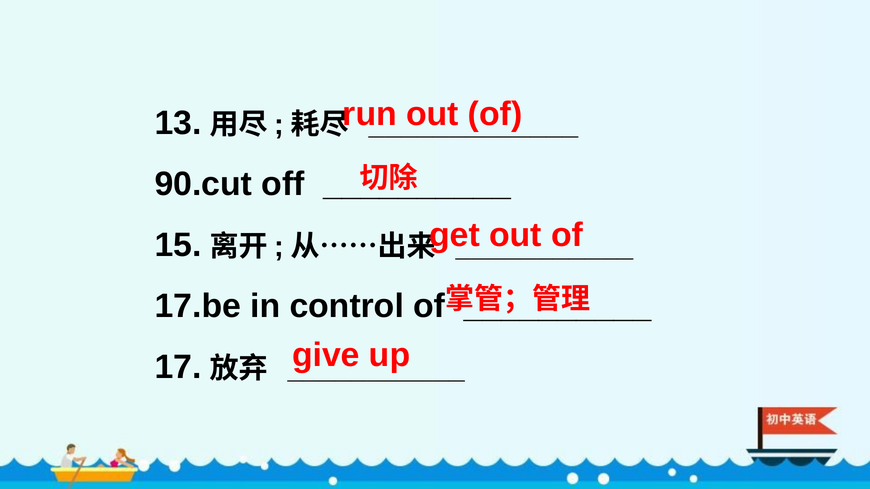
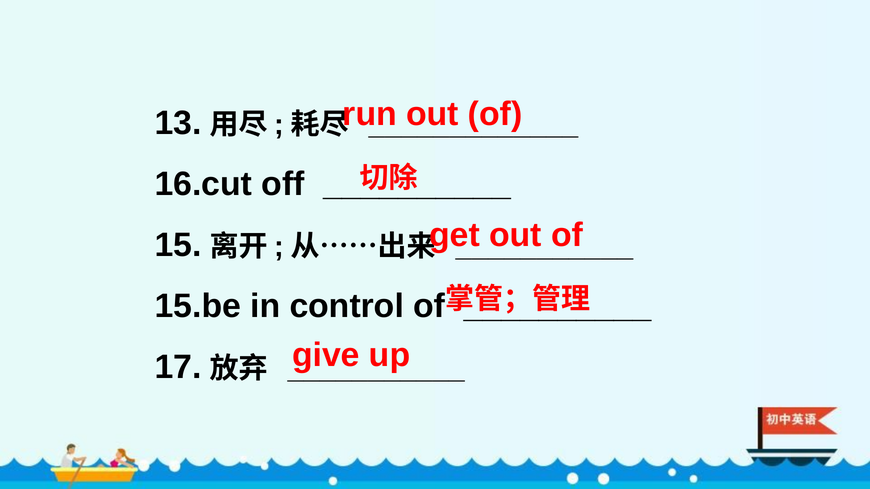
90.cut: 90.cut -> 16.cut
17.be: 17.be -> 15.be
